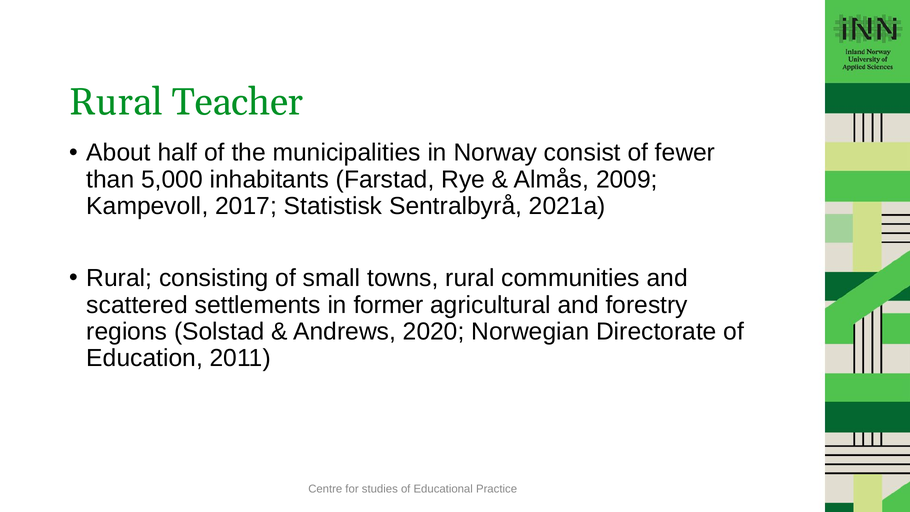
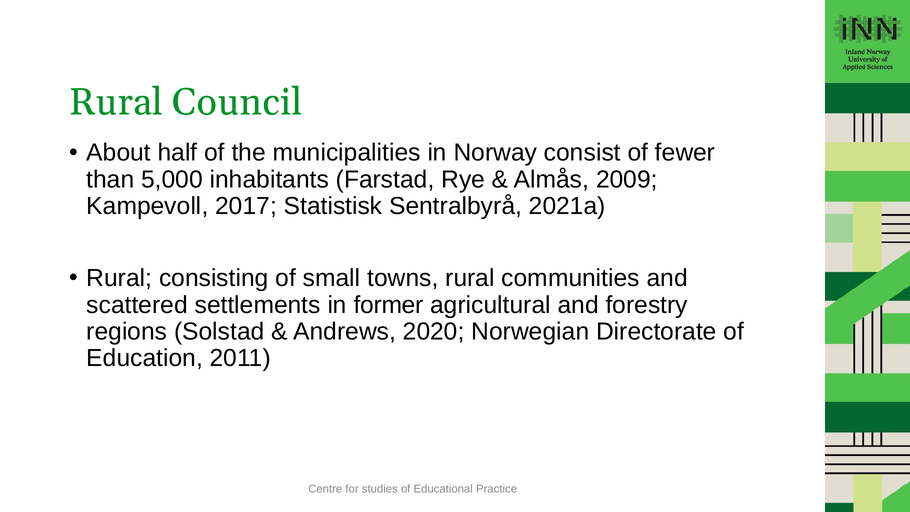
Teacher: Teacher -> Council
